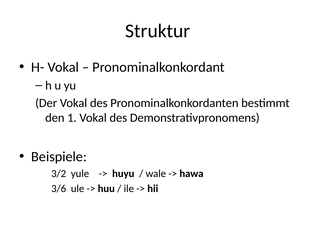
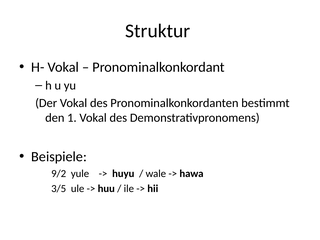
3/2: 3/2 -> 9/2
3/6: 3/6 -> 3/5
